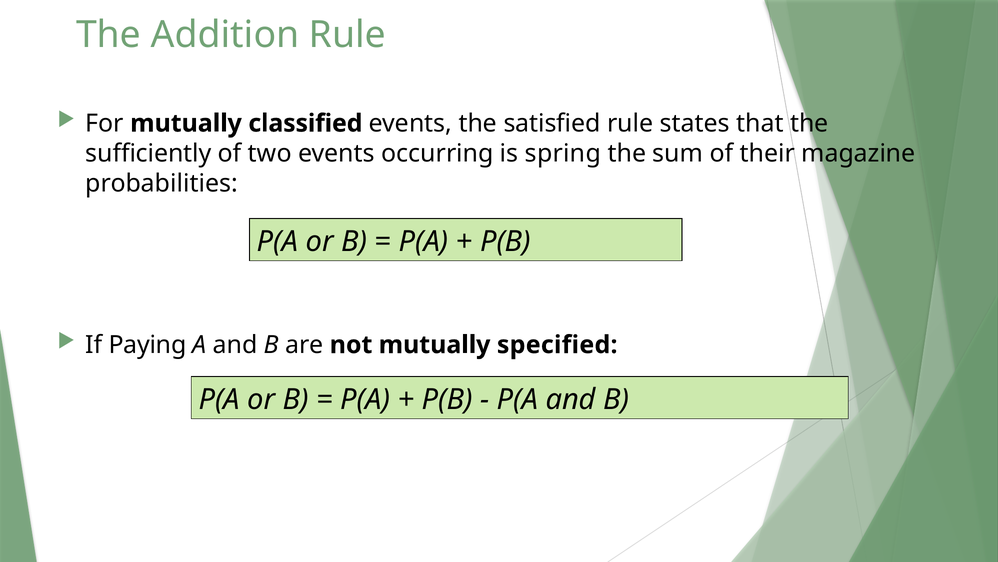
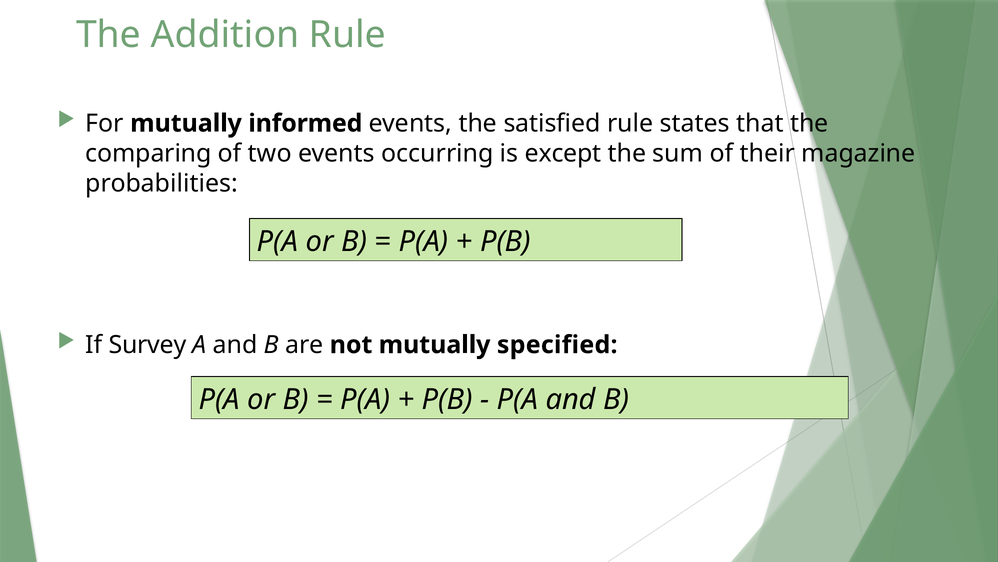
classified: classified -> informed
sufficiently: sufficiently -> comparing
spring: spring -> except
Paying: Paying -> Survey
